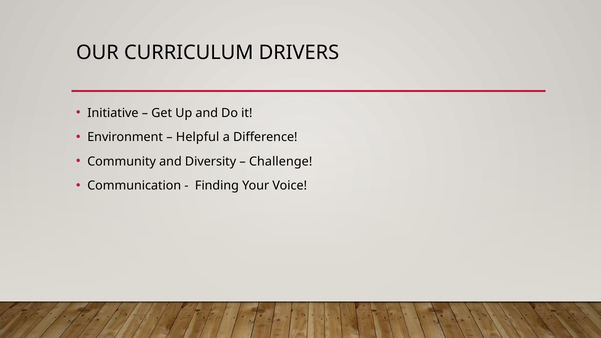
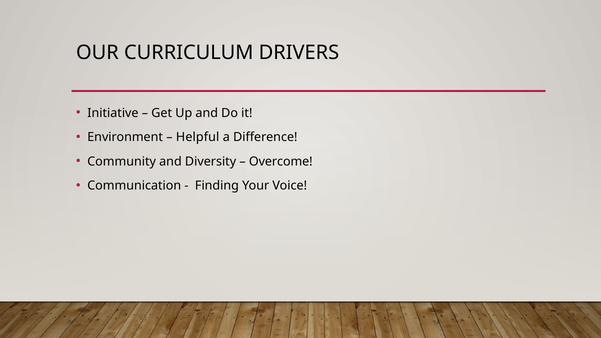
Challenge: Challenge -> Overcome
